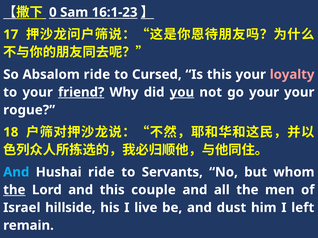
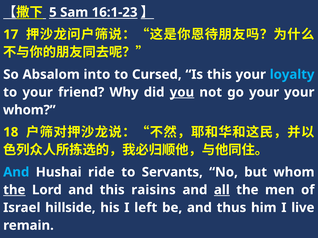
0: 0 -> 5
Absalom ride: ride -> into
loyalty colour: pink -> light blue
friend underline: present -> none
rogue at (29, 110): rogue -> whom
couple: couple -> raisins
all underline: none -> present
live: live -> left
dust: dust -> thus
left: left -> live
